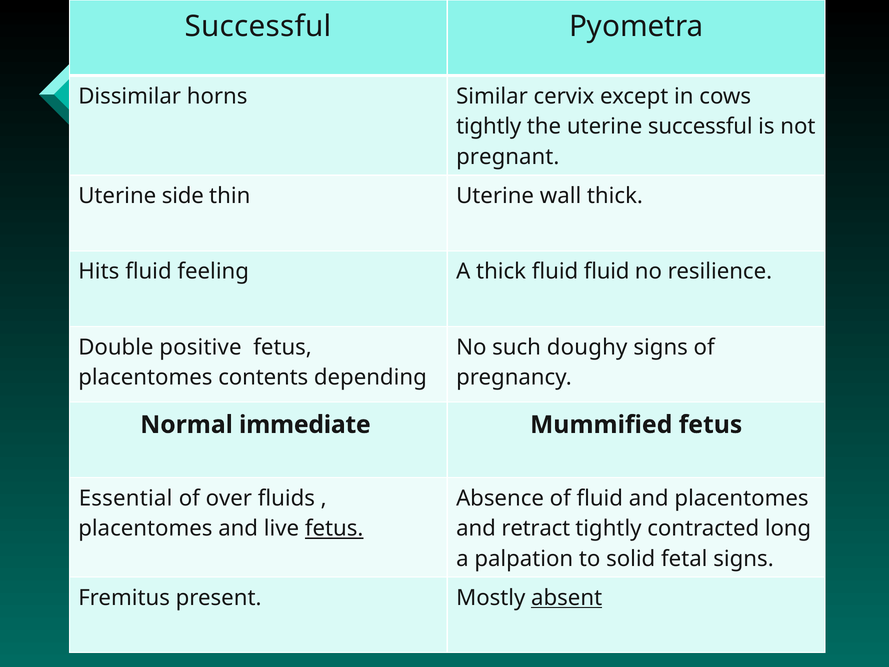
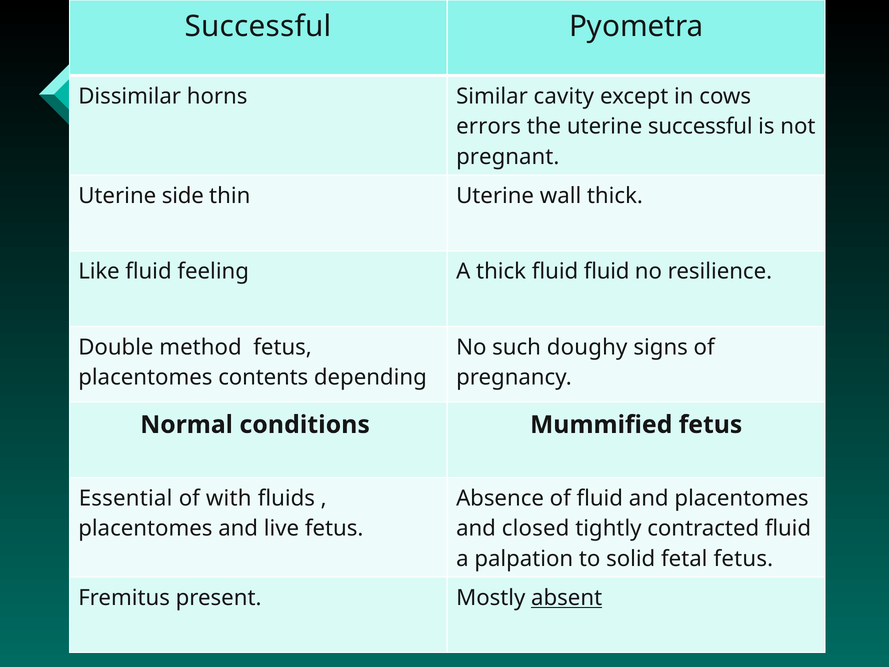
cervix: cervix -> cavity
tightly at (489, 127): tightly -> errors
Hits: Hits -> Like
positive: positive -> method
immediate: immediate -> conditions
over: over -> with
fetus at (334, 528) underline: present -> none
retract: retract -> closed
contracted long: long -> fluid
fetal signs: signs -> fetus
